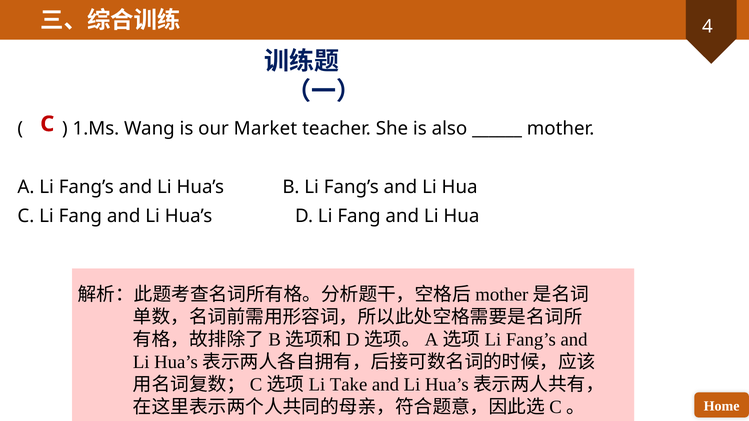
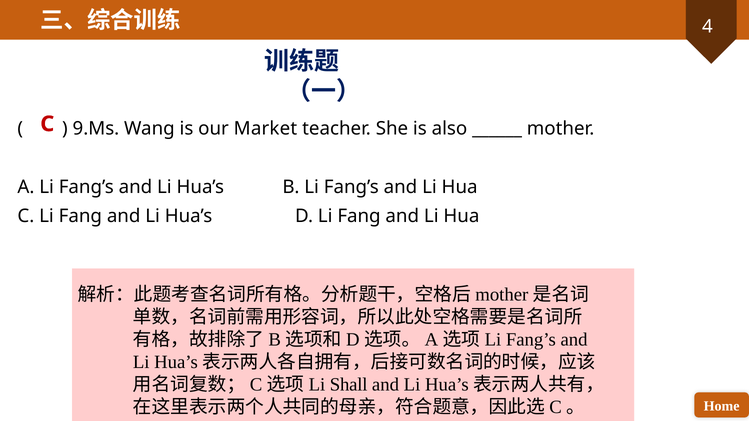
1.Ms: 1.Ms -> 9.Ms
Take: Take -> Shall
